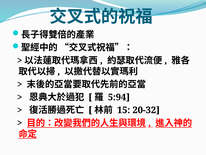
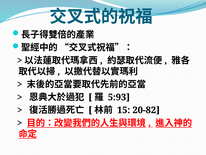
5:94: 5:94 -> 5:93
20-32: 20-32 -> 20-82
